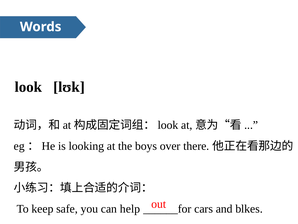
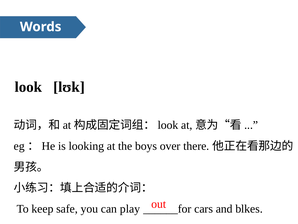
help: help -> play
